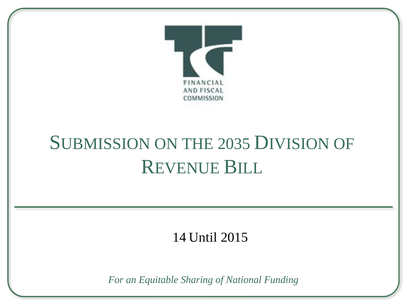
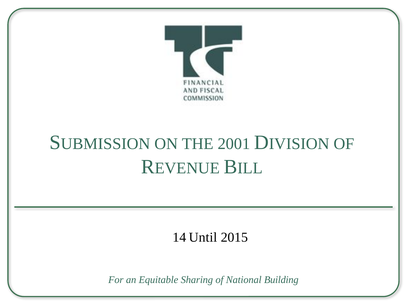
2035: 2035 -> 2001
Funding: Funding -> Building
